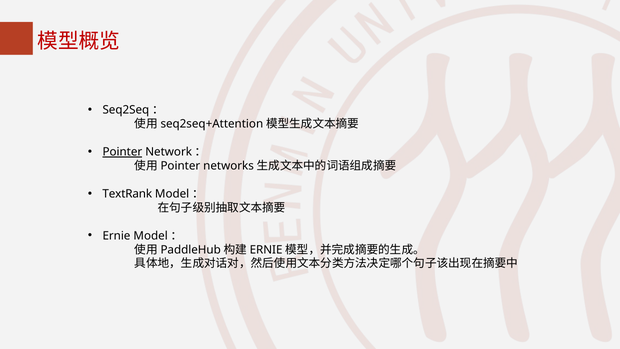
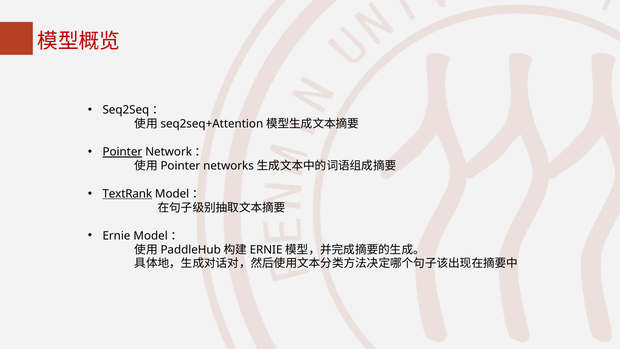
TextRank underline: none -> present
